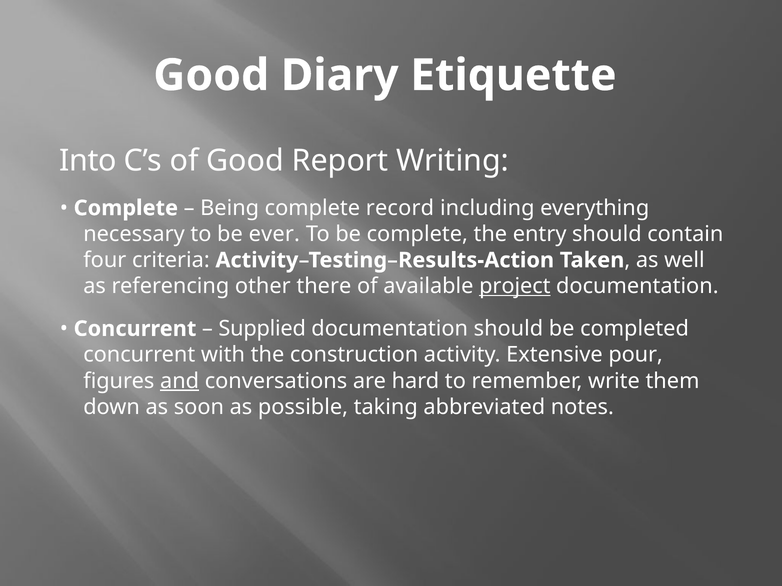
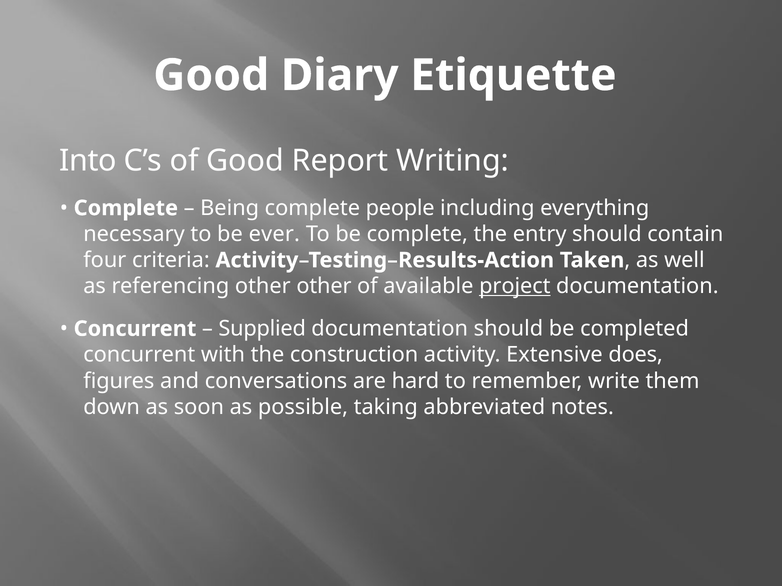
record: record -> people
other there: there -> other
pour: pour -> does
and underline: present -> none
